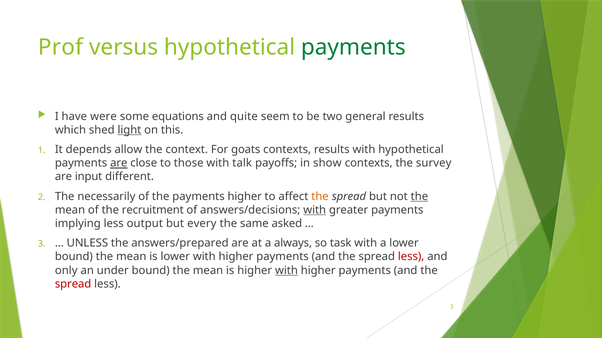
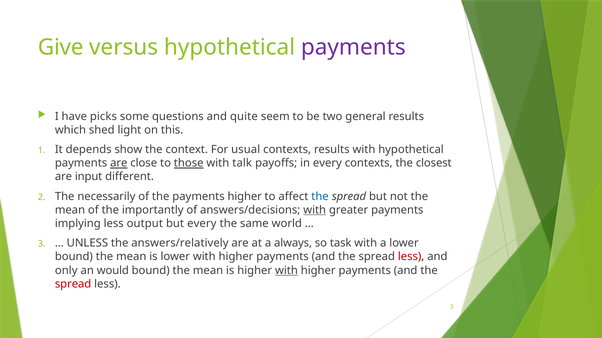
Prof: Prof -> Give
payments at (353, 47) colour: green -> purple
were: were -> picks
equations: equations -> questions
light underline: present -> none
allow: allow -> show
goats: goats -> usual
those underline: none -> present
in show: show -> every
survey: survey -> closest
the at (320, 197) colour: orange -> blue
the at (419, 197) underline: present -> none
recruitment: recruitment -> importantly
asked: asked -> world
answers/prepared: answers/prepared -> answers/relatively
under: under -> would
